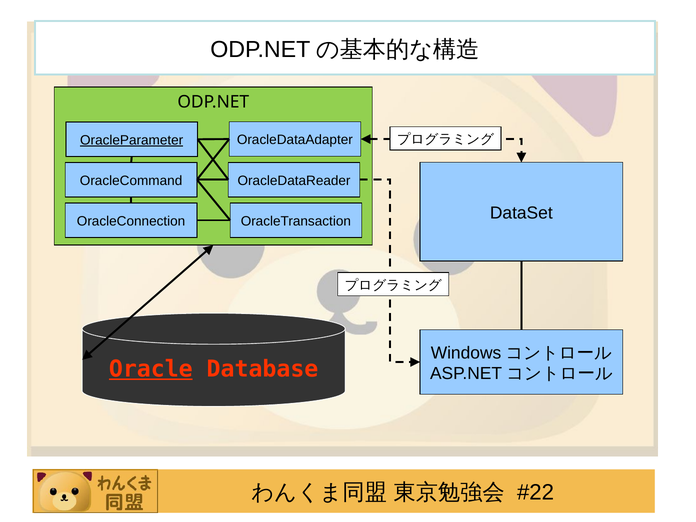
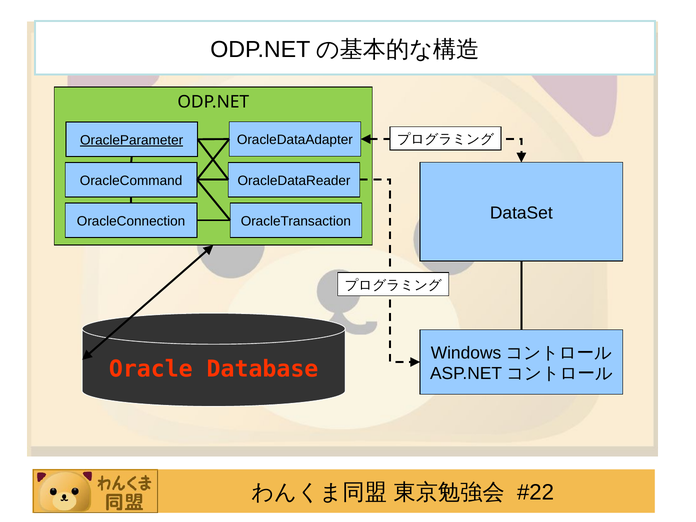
Oracle underline: present -> none
